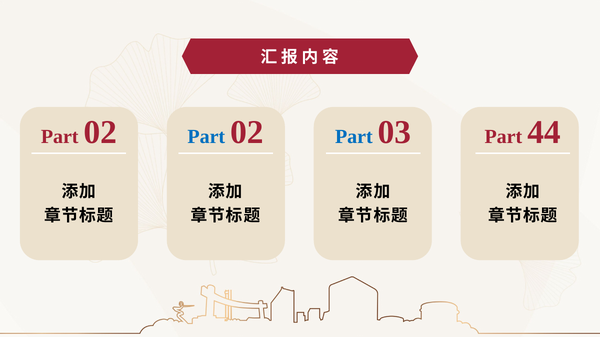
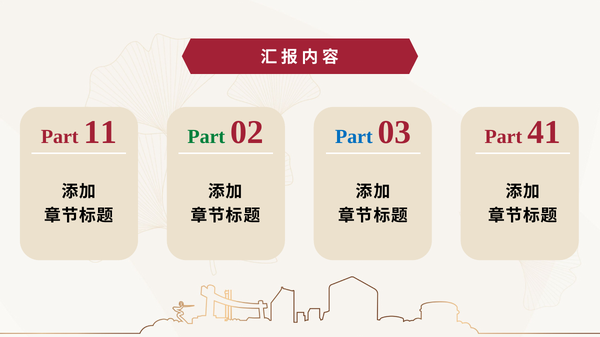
02 at (100, 132): 02 -> 11
Part at (206, 137) colour: blue -> green
44: 44 -> 41
